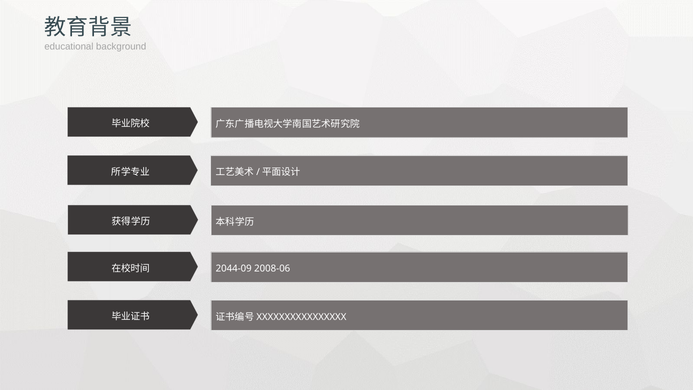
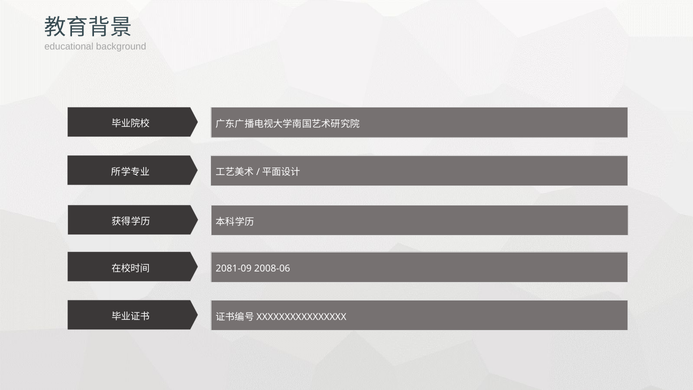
2044-09: 2044-09 -> 2081-09
